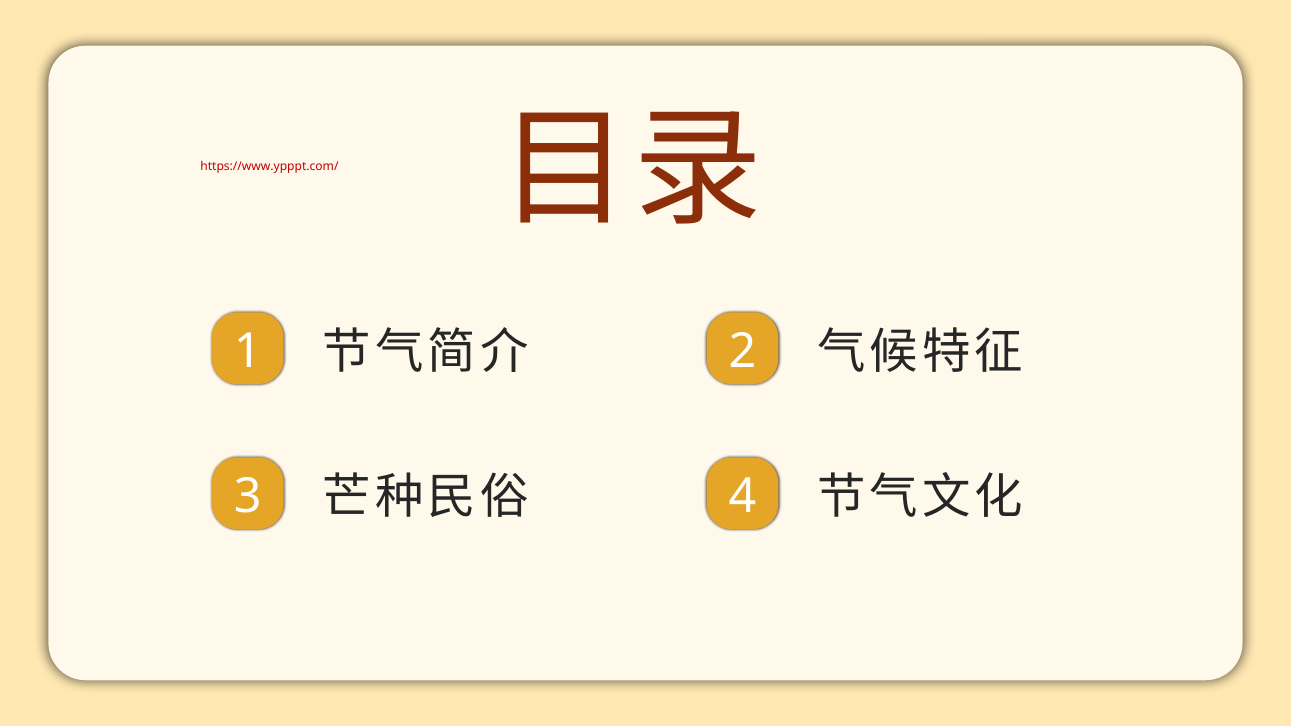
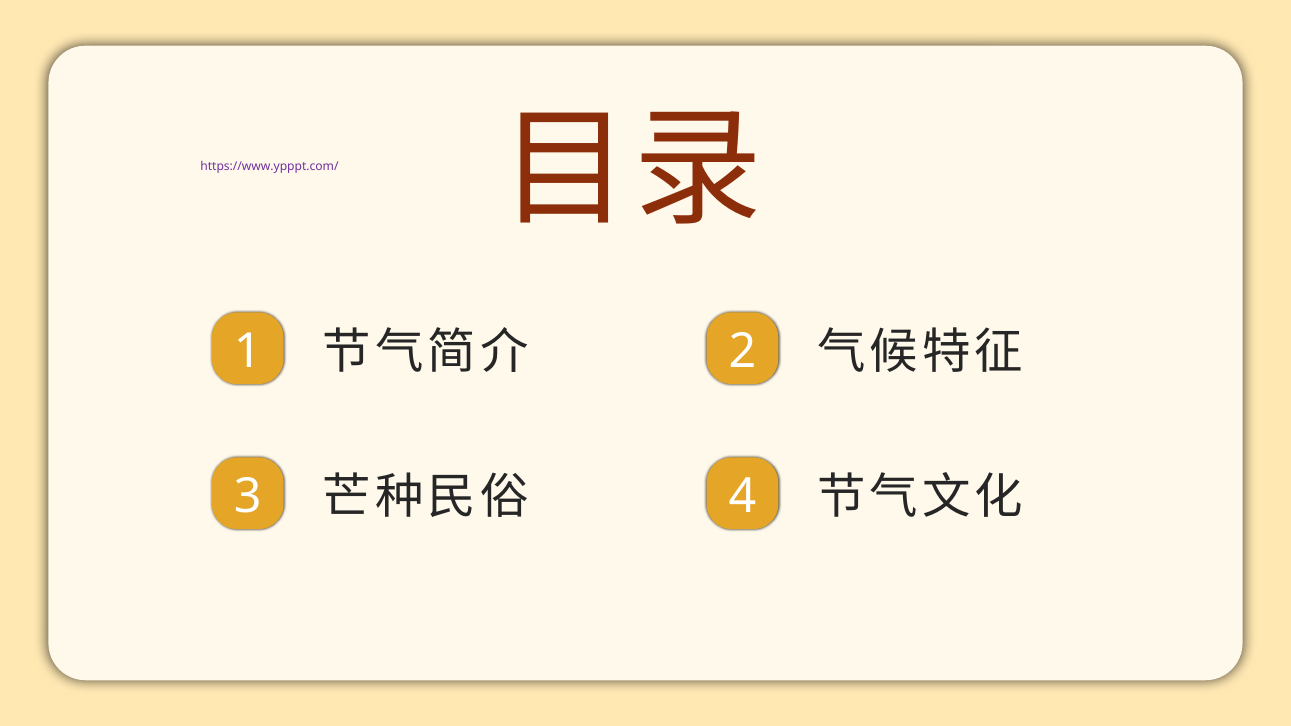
https://www.ypppt.com/ colour: red -> purple
